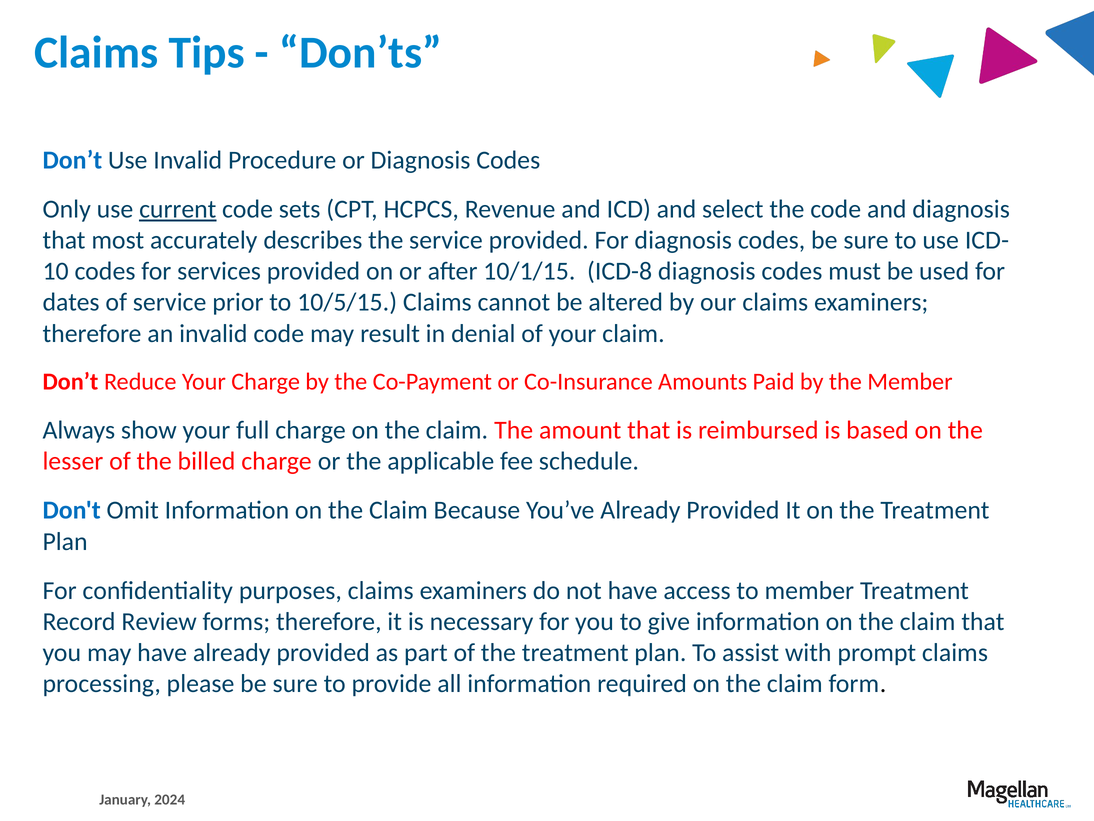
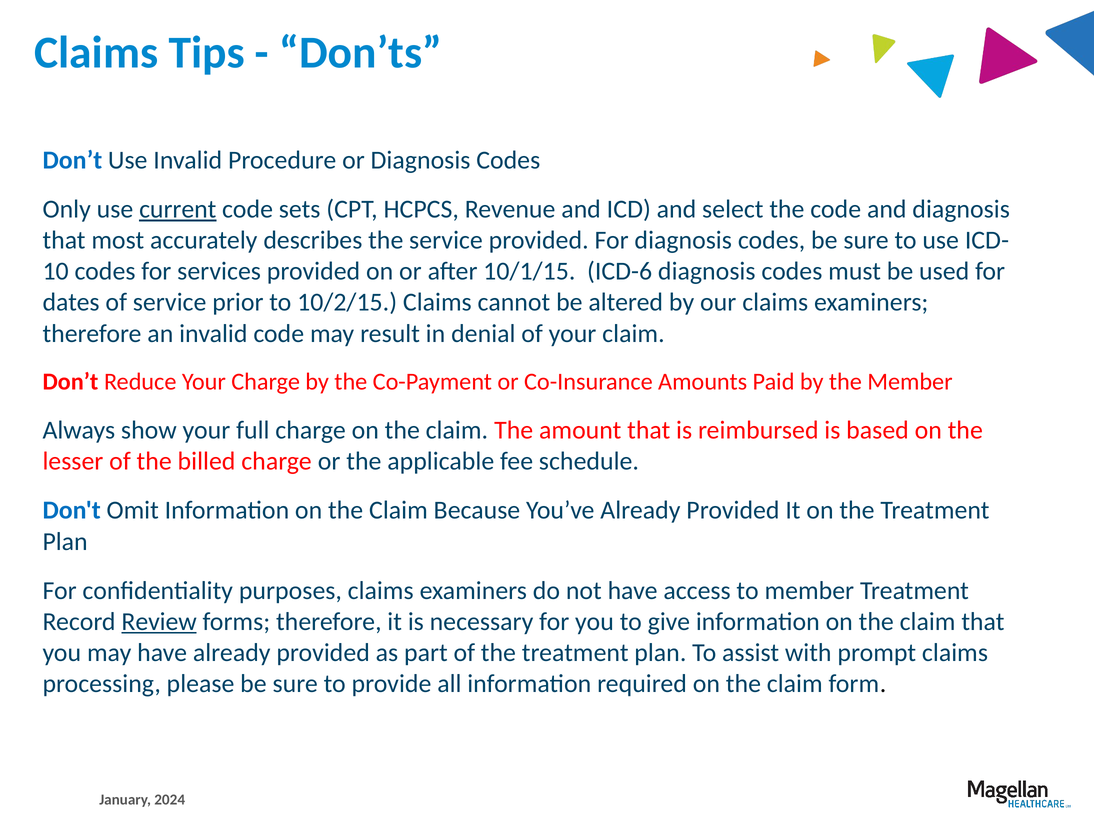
ICD-8: ICD-8 -> ICD-6
10/5/15: 10/5/15 -> 10/2/15
Review underline: none -> present
